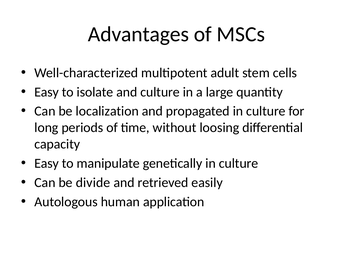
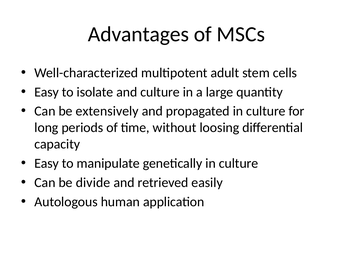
localization: localization -> extensively
